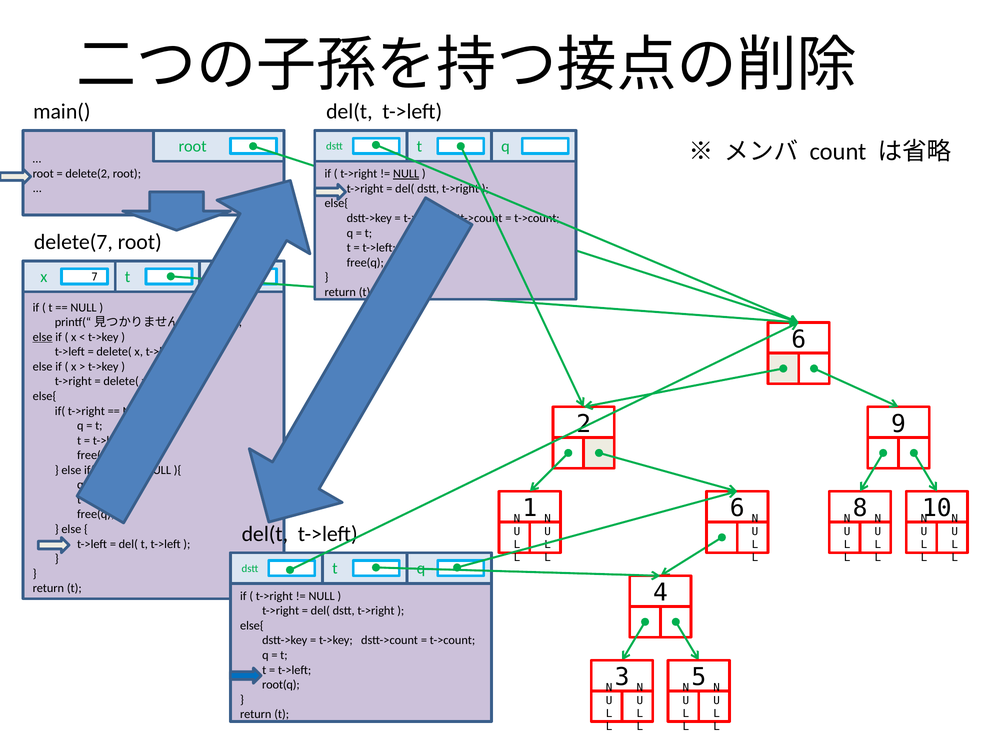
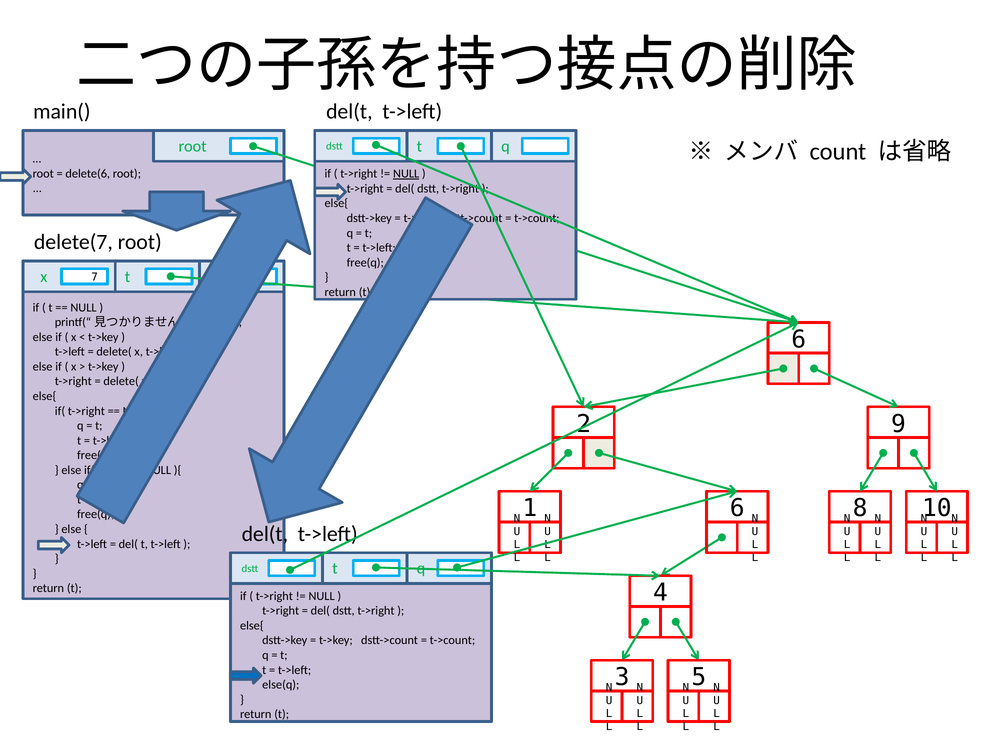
delete(2: delete(2 -> delete(6
else at (43, 337) underline: present -> none
root(q: root(q -> else(q
